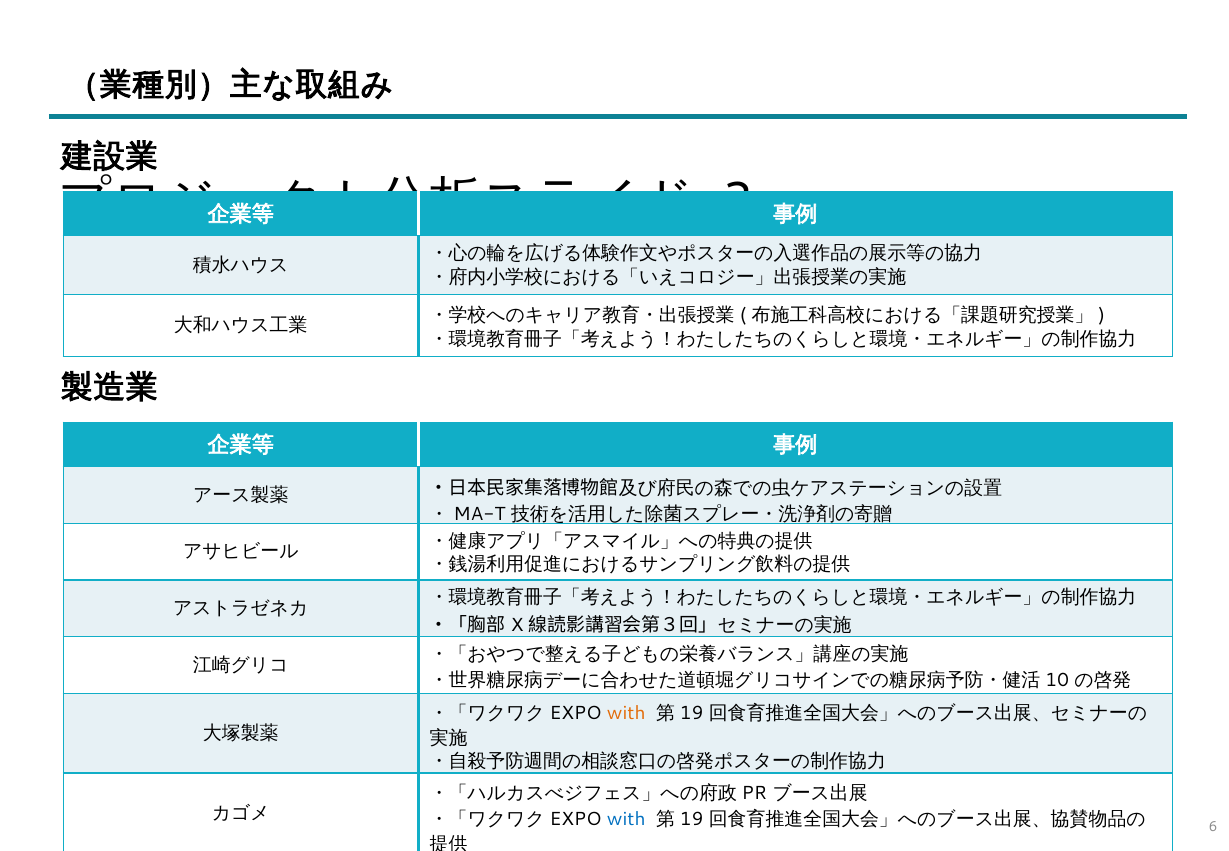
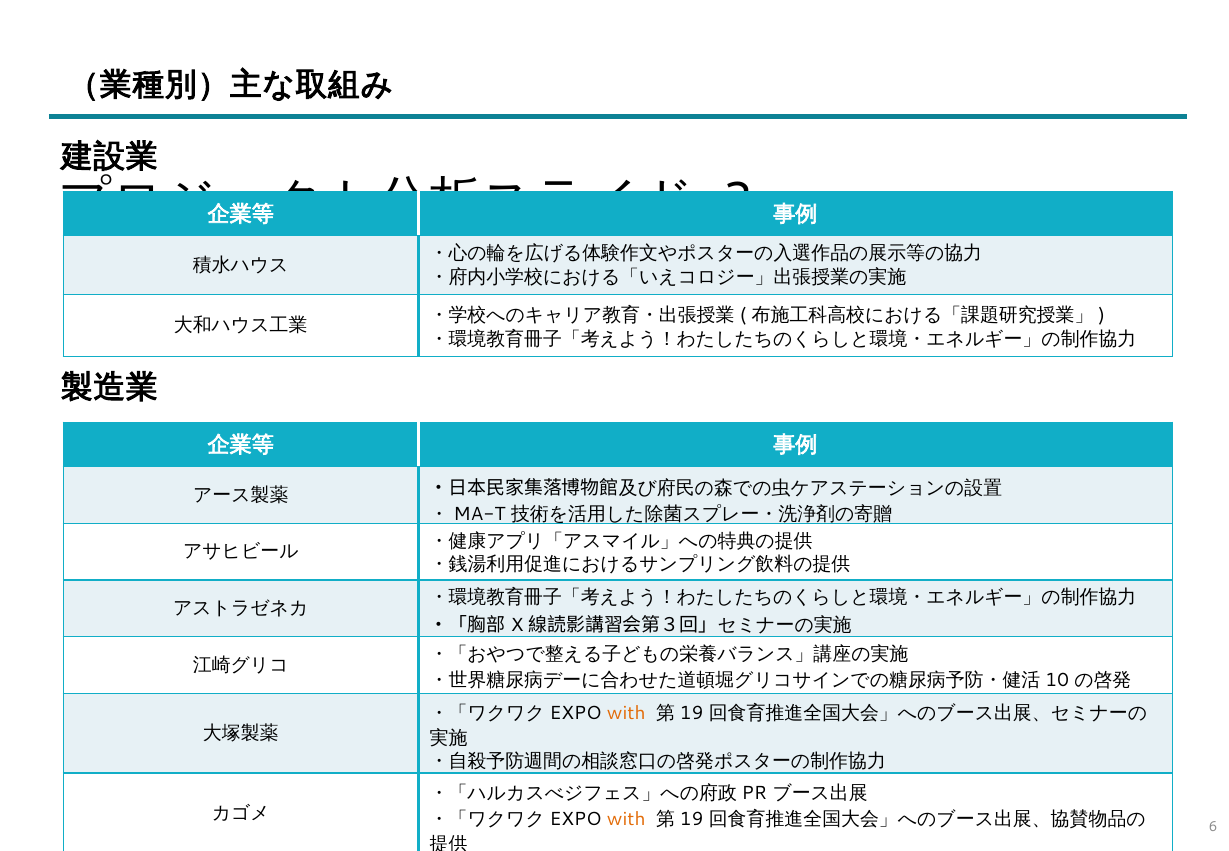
with at (626, 820) colour: blue -> orange
